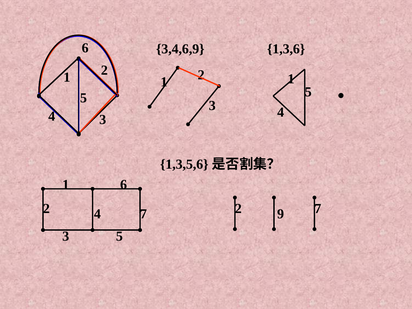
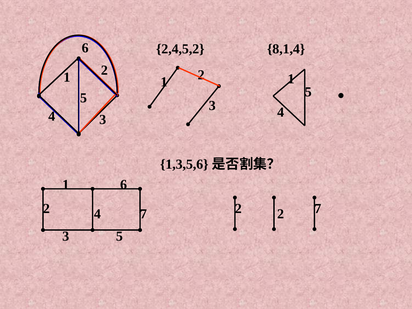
3,4,6,9: 3,4,6,9 -> 2,4,5,2
1,3,6: 1,3,6 -> 8,1,4
2 9: 9 -> 2
